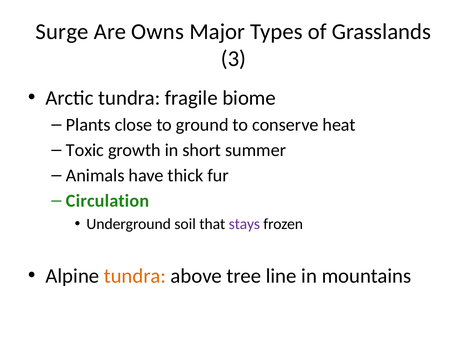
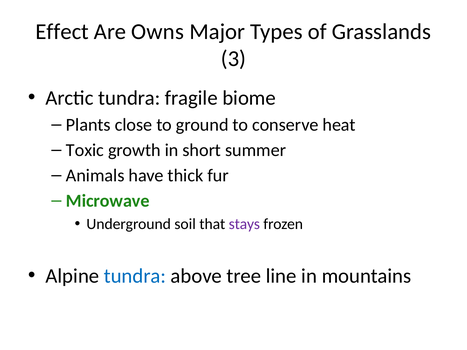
Surge: Surge -> Effect
Circulation: Circulation -> Microwave
tundra at (135, 276) colour: orange -> blue
